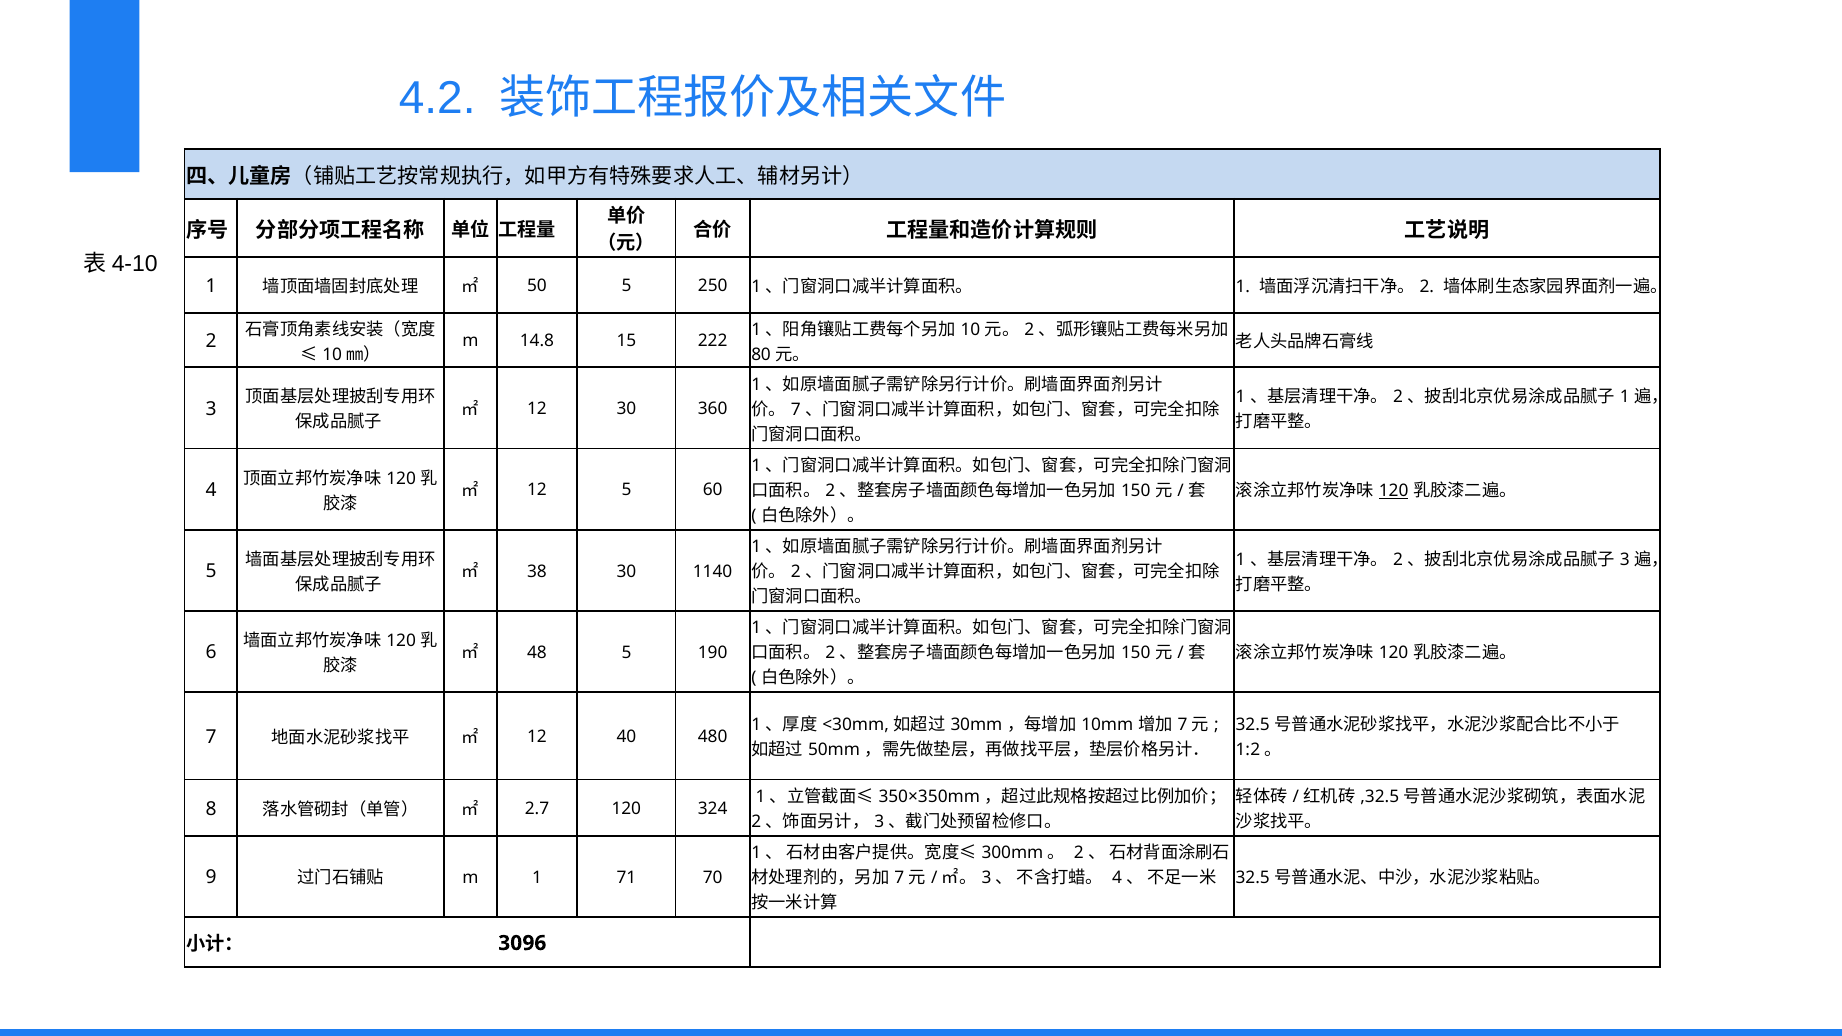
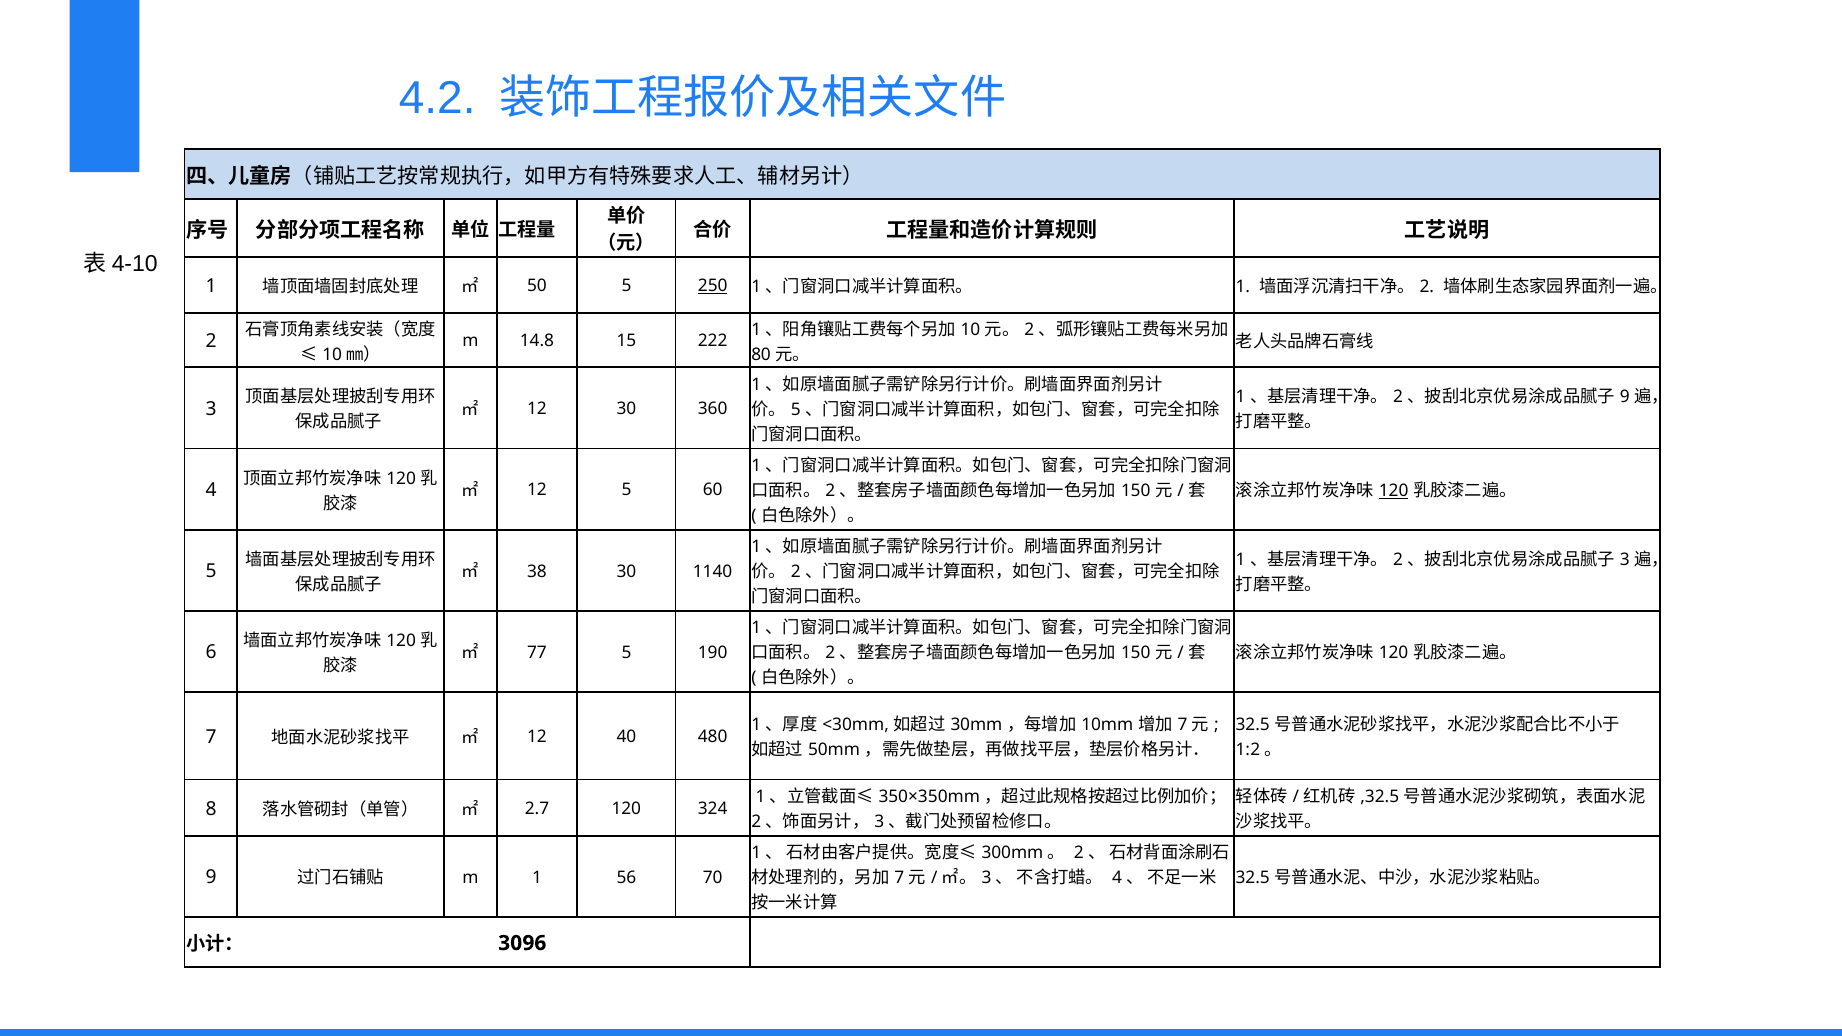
250 underline: none -> present
1 at (1625, 397): 1 -> 9
7 at (796, 410): 7 -> 5
48: 48 -> 77
71: 71 -> 56
